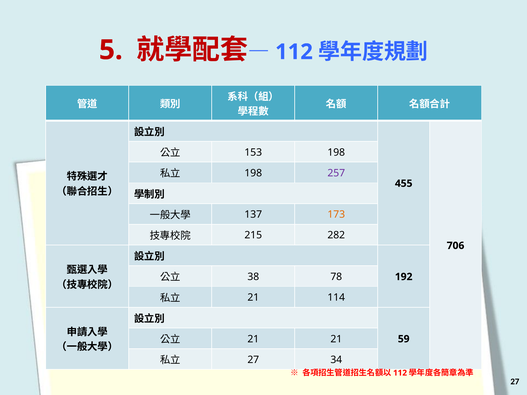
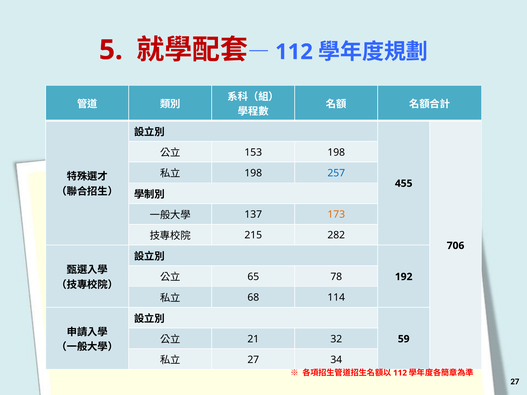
257 colour: purple -> blue
38: 38 -> 65
21 at (253, 298): 21 -> 68
21 21: 21 -> 32
